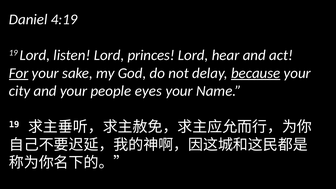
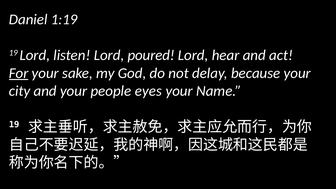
4:19: 4:19 -> 1:19
princes: princes -> poured
because underline: present -> none
